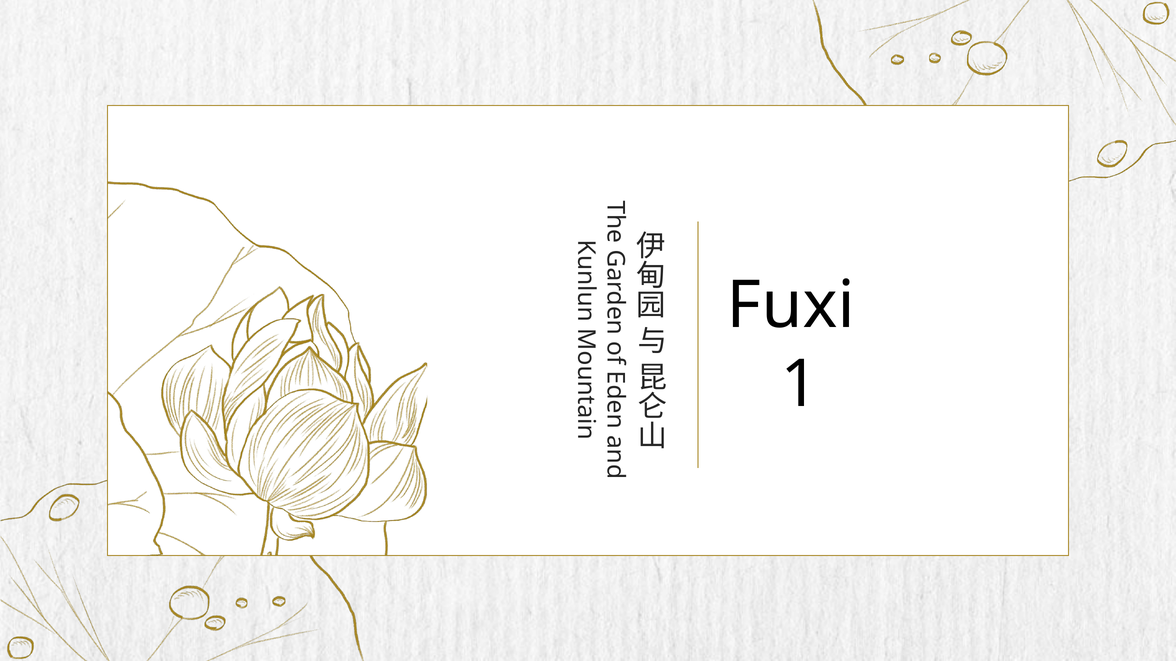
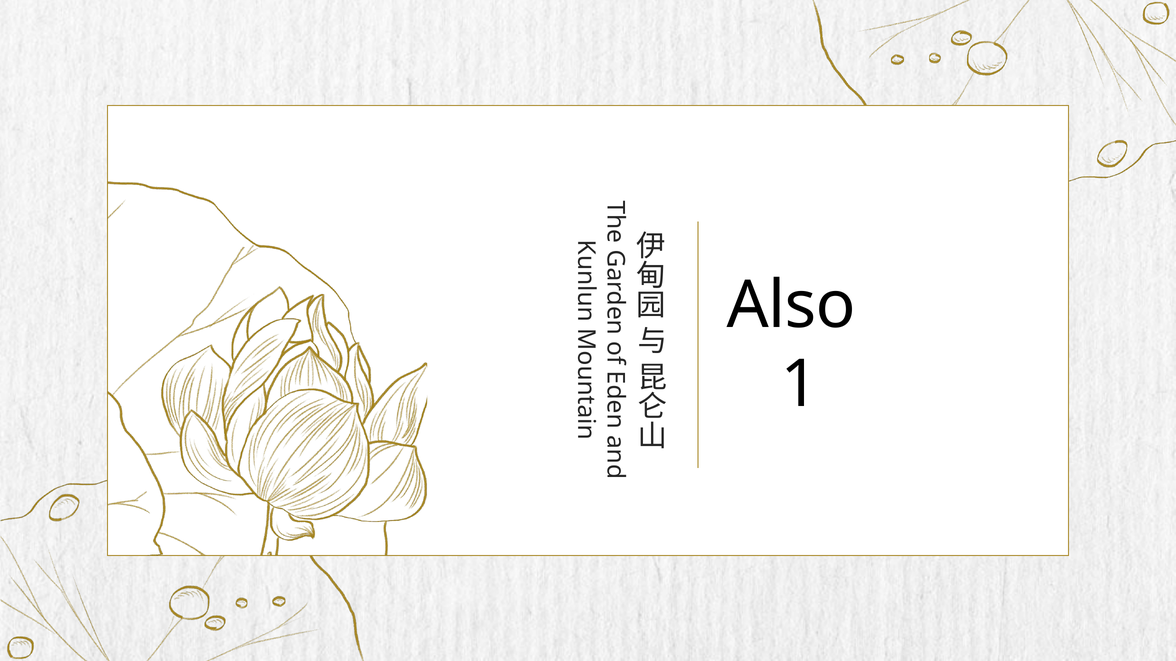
Fuxi: Fuxi -> Also
